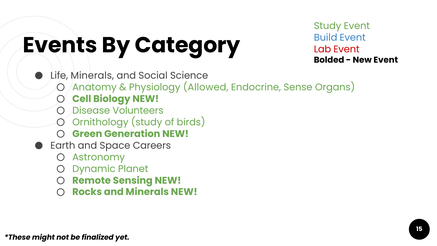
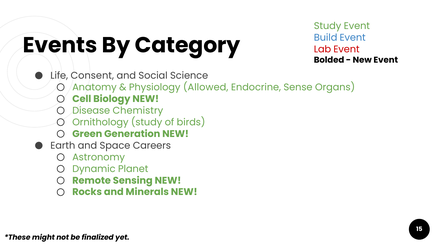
Life Minerals: Minerals -> Consent
Volunteers: Volunteers -> Chemistry
